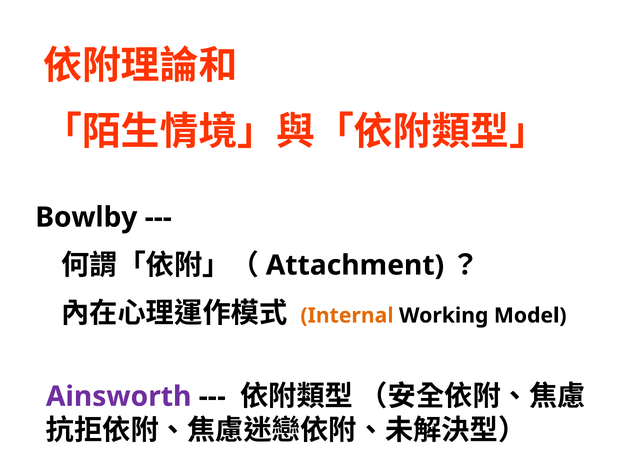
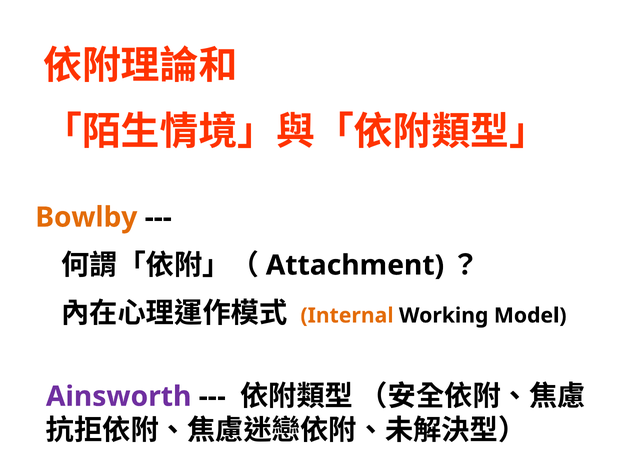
Bowlby colour: black -> orange
